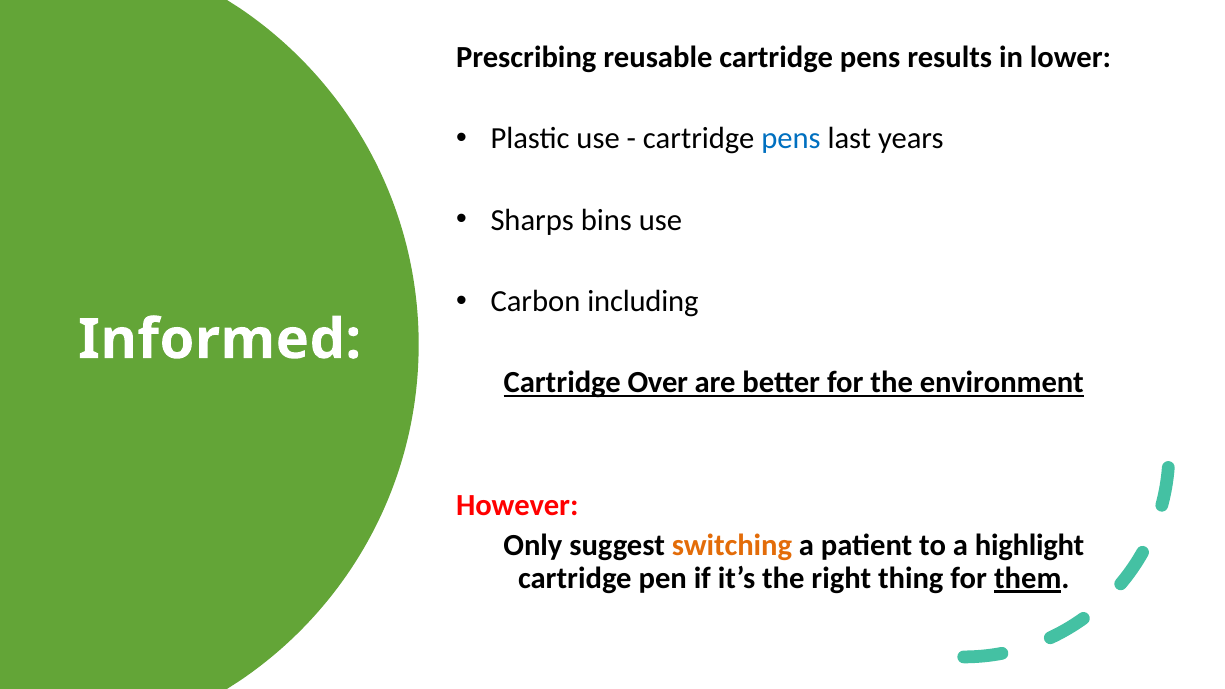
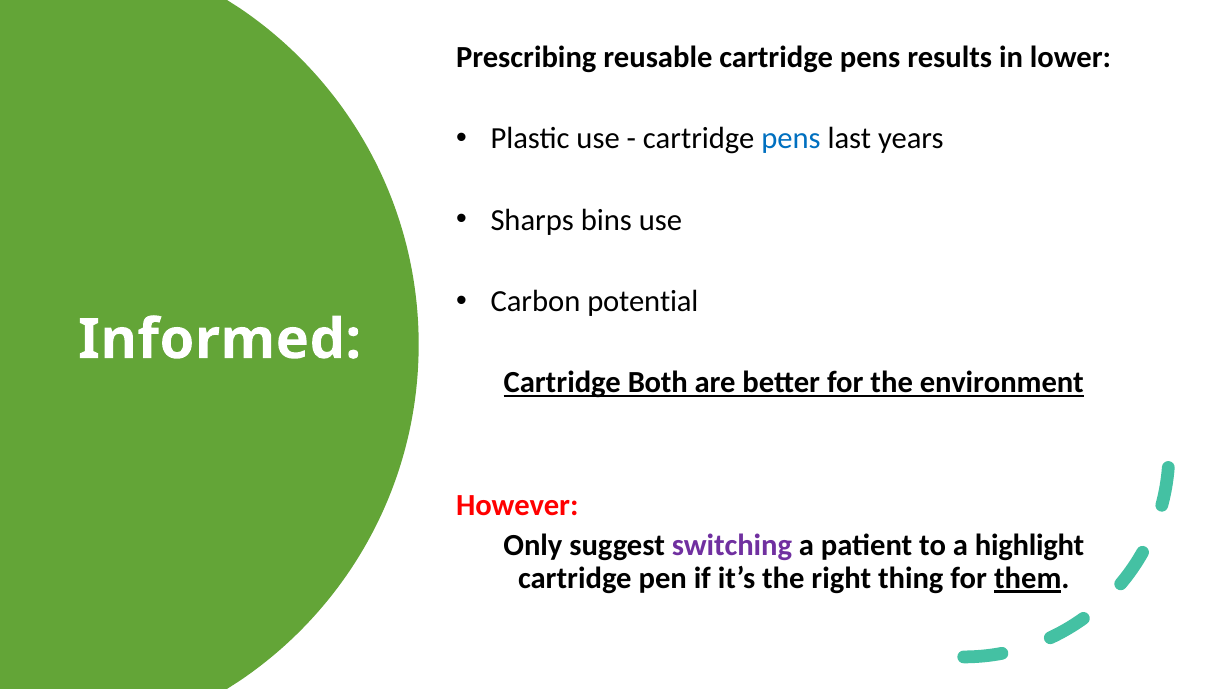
including: including -> potential
Over: Over -> Both
switching colour: orange -> purple
